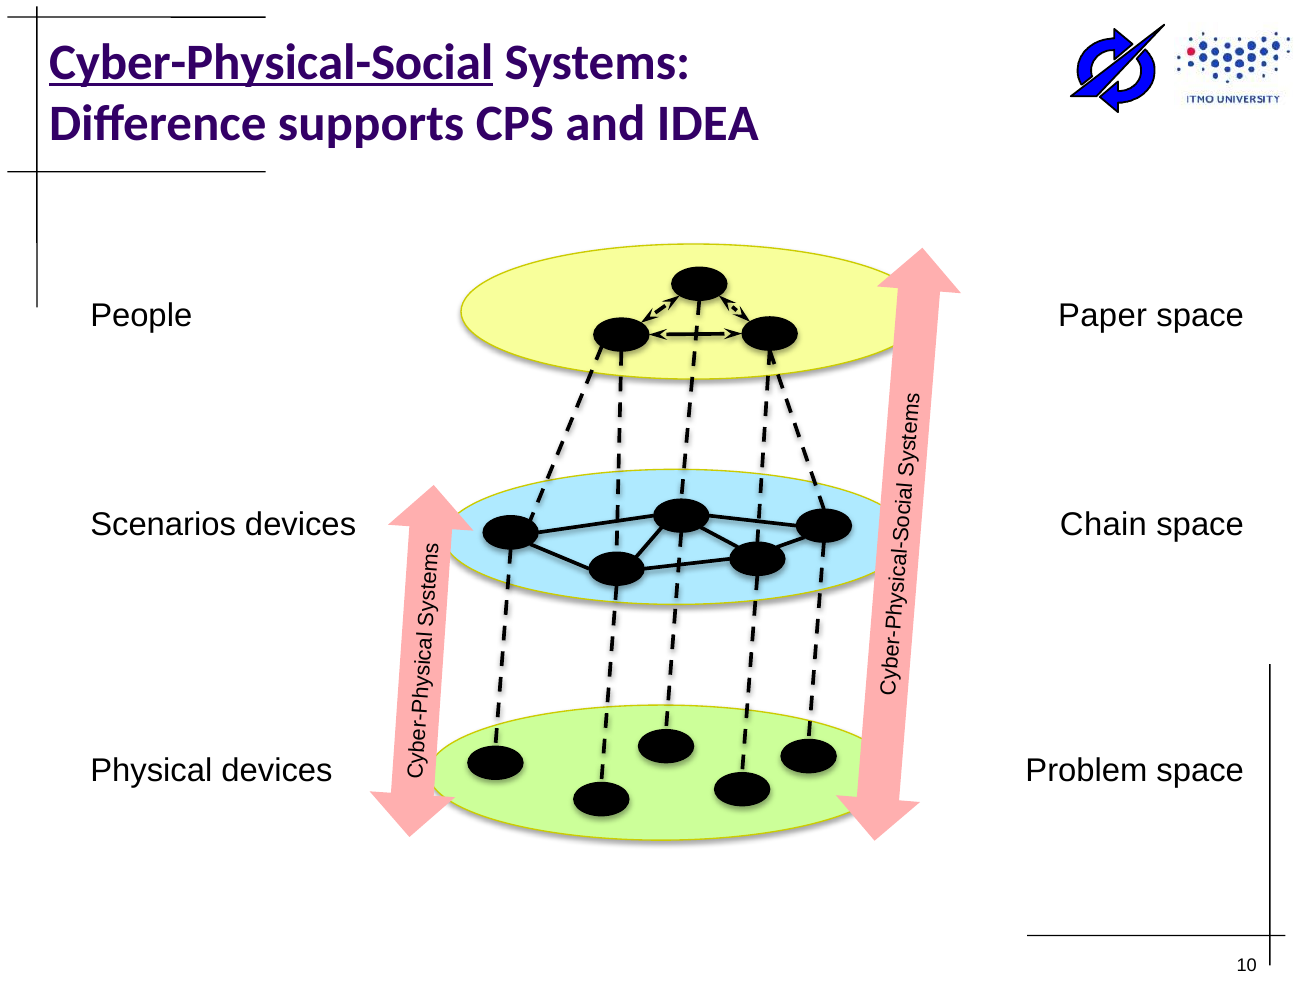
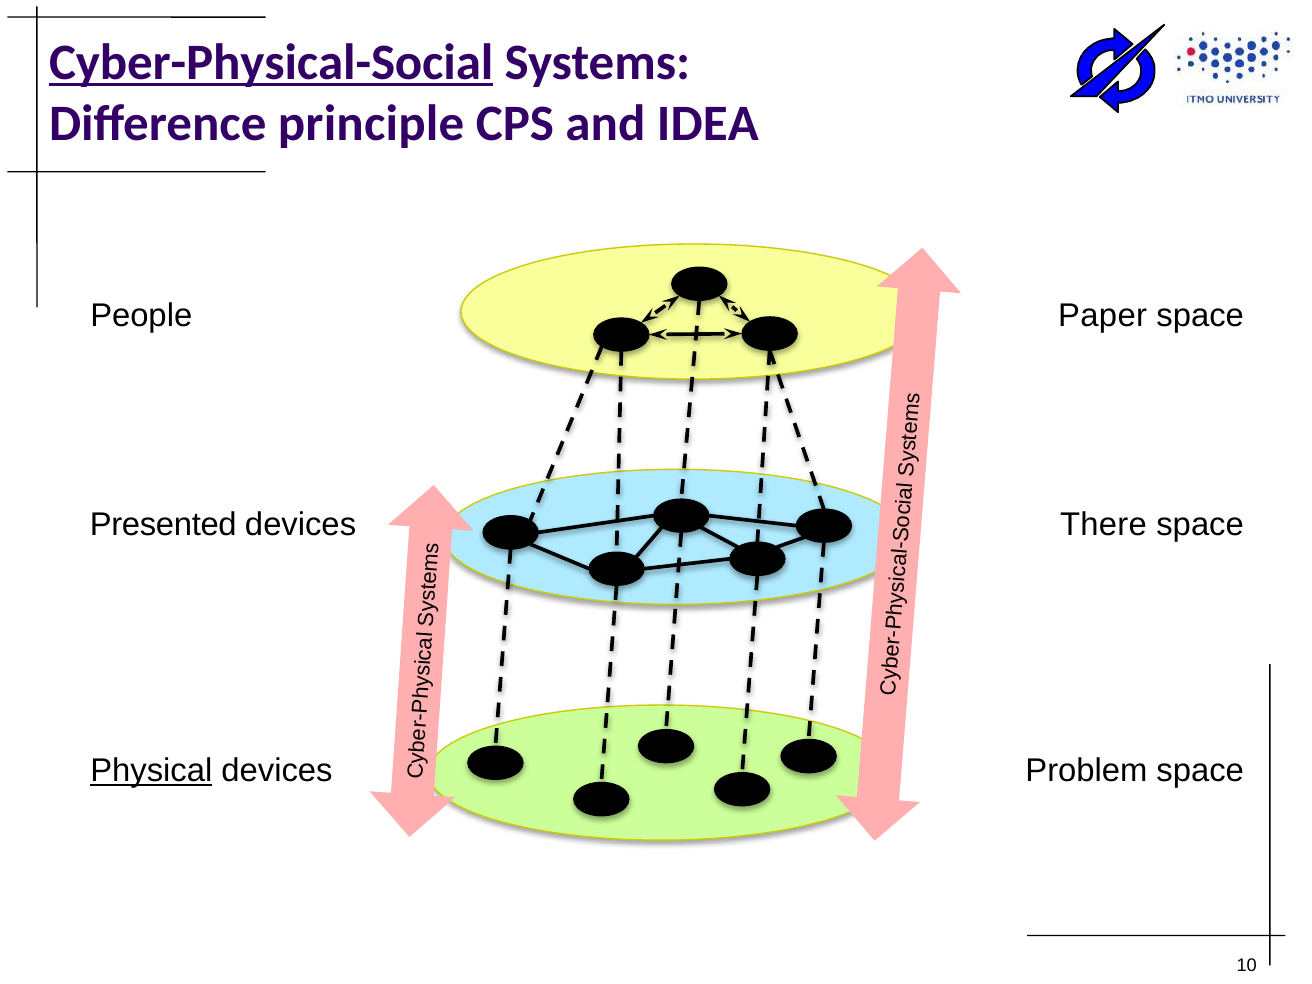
supports: supports -> principle
Scenarios: Scenarios -> Presented
Chain: Chain -> There
Physical underline: none -> present
